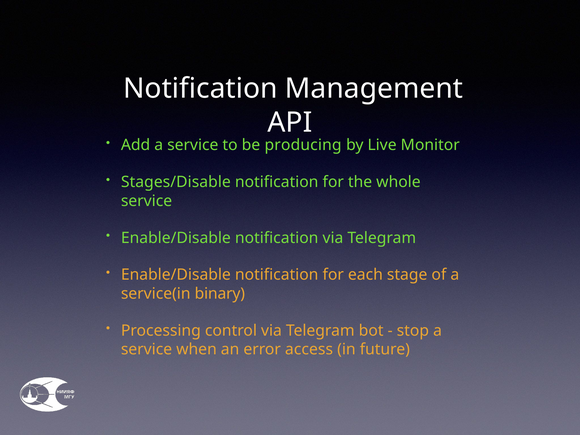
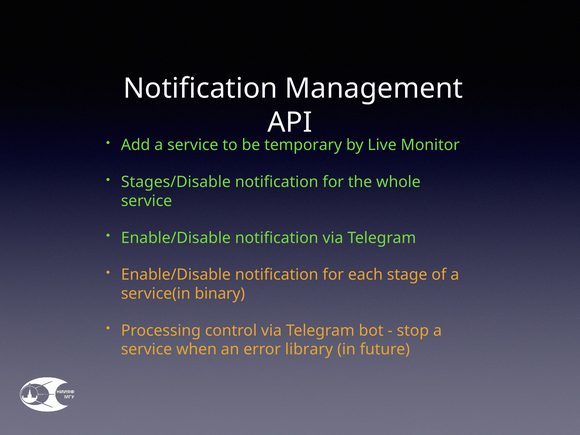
producing: producing -> temporary
access: access -> library
